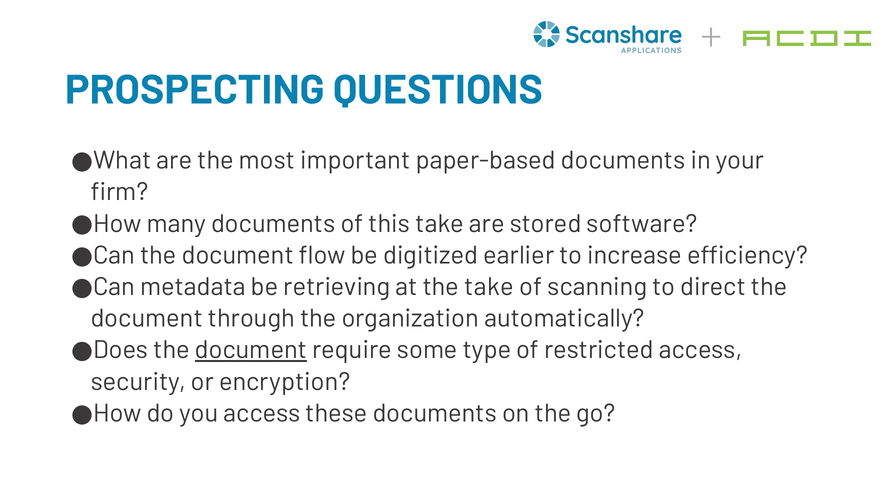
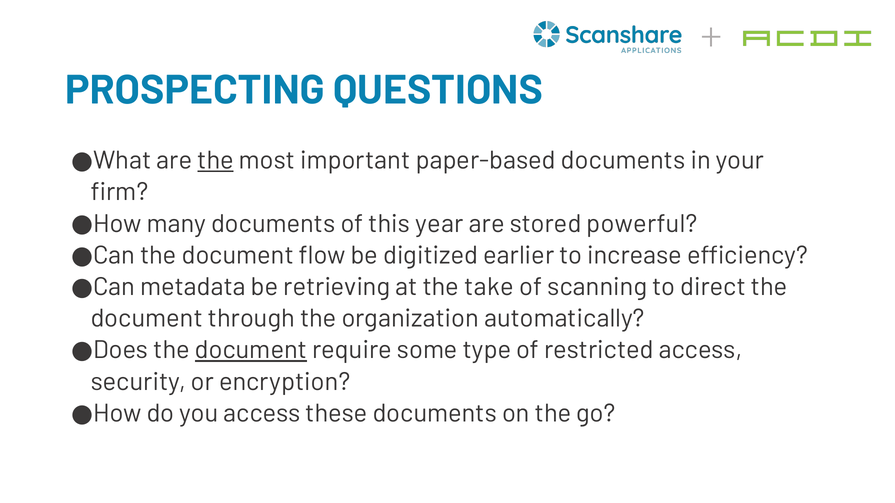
the at (216, 161) underline: none -> present
this take: take -> year
software: software -> powerful
